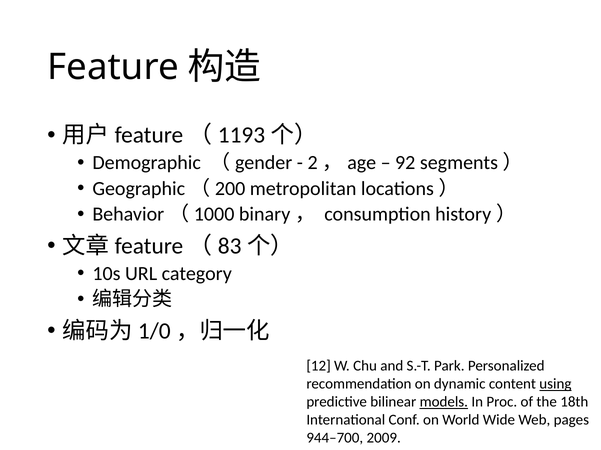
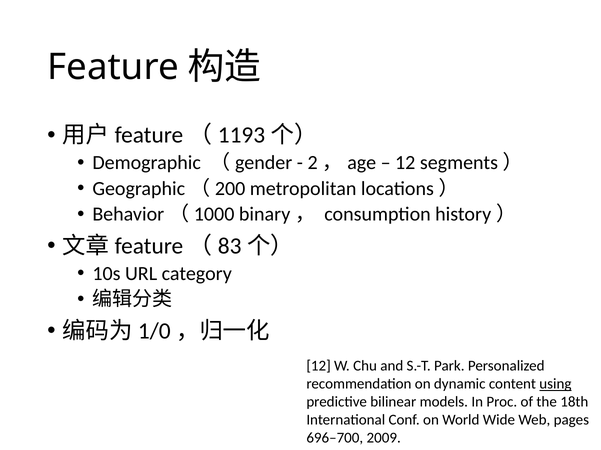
92 at (405, 163): 92 -> 12
models underline: present -> none
944–700: 944–700 -> 696–700
